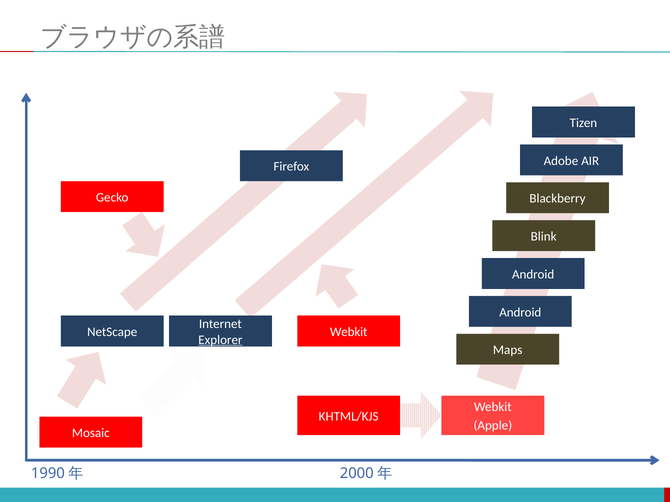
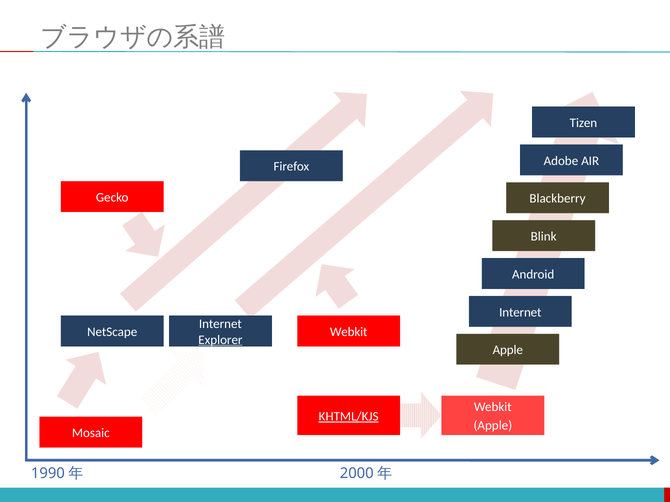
Android at (520, 313): Android -> Internet
Maps at (508, 350): Maps -> Apple
KHTML/KJS underline: none -> present
